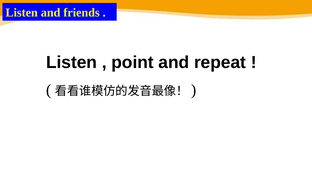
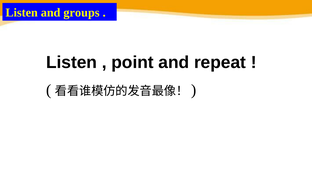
friends: friends -> groups
